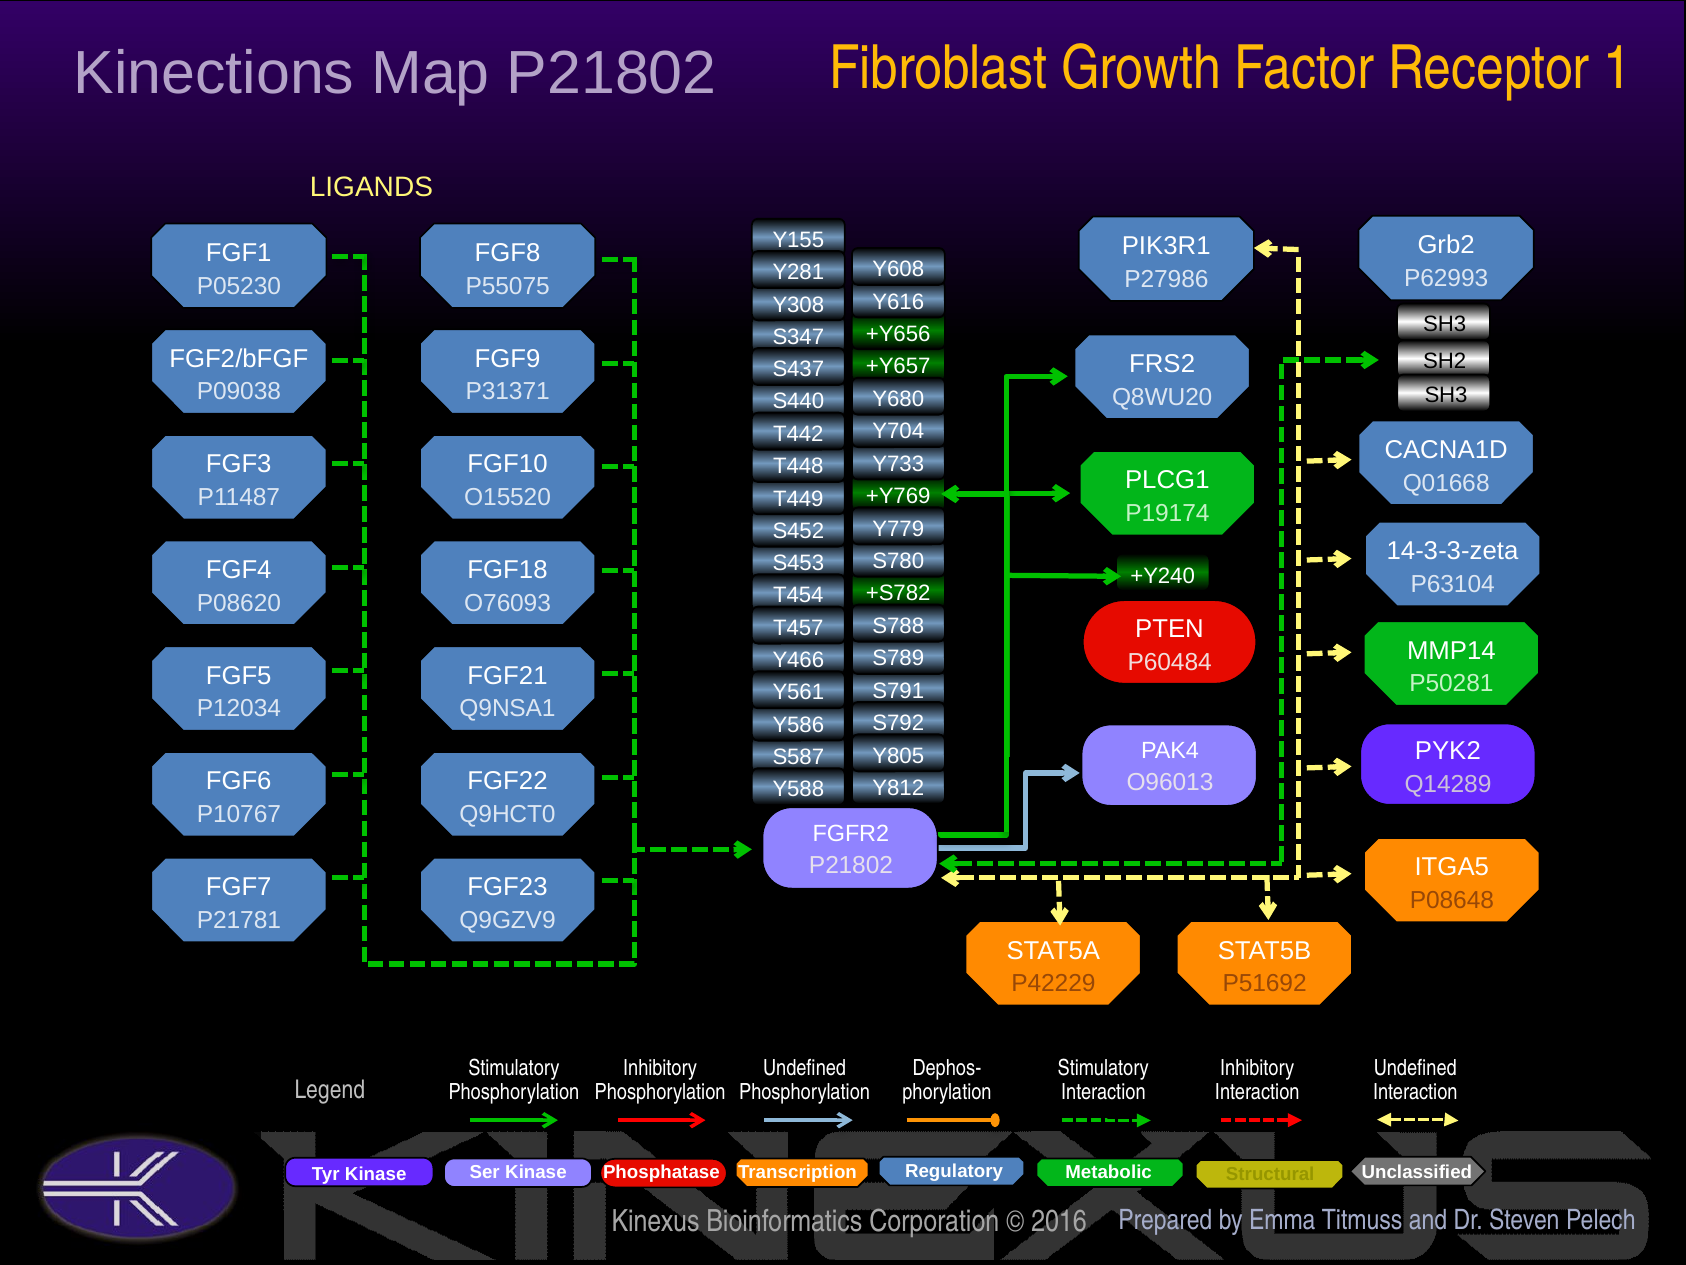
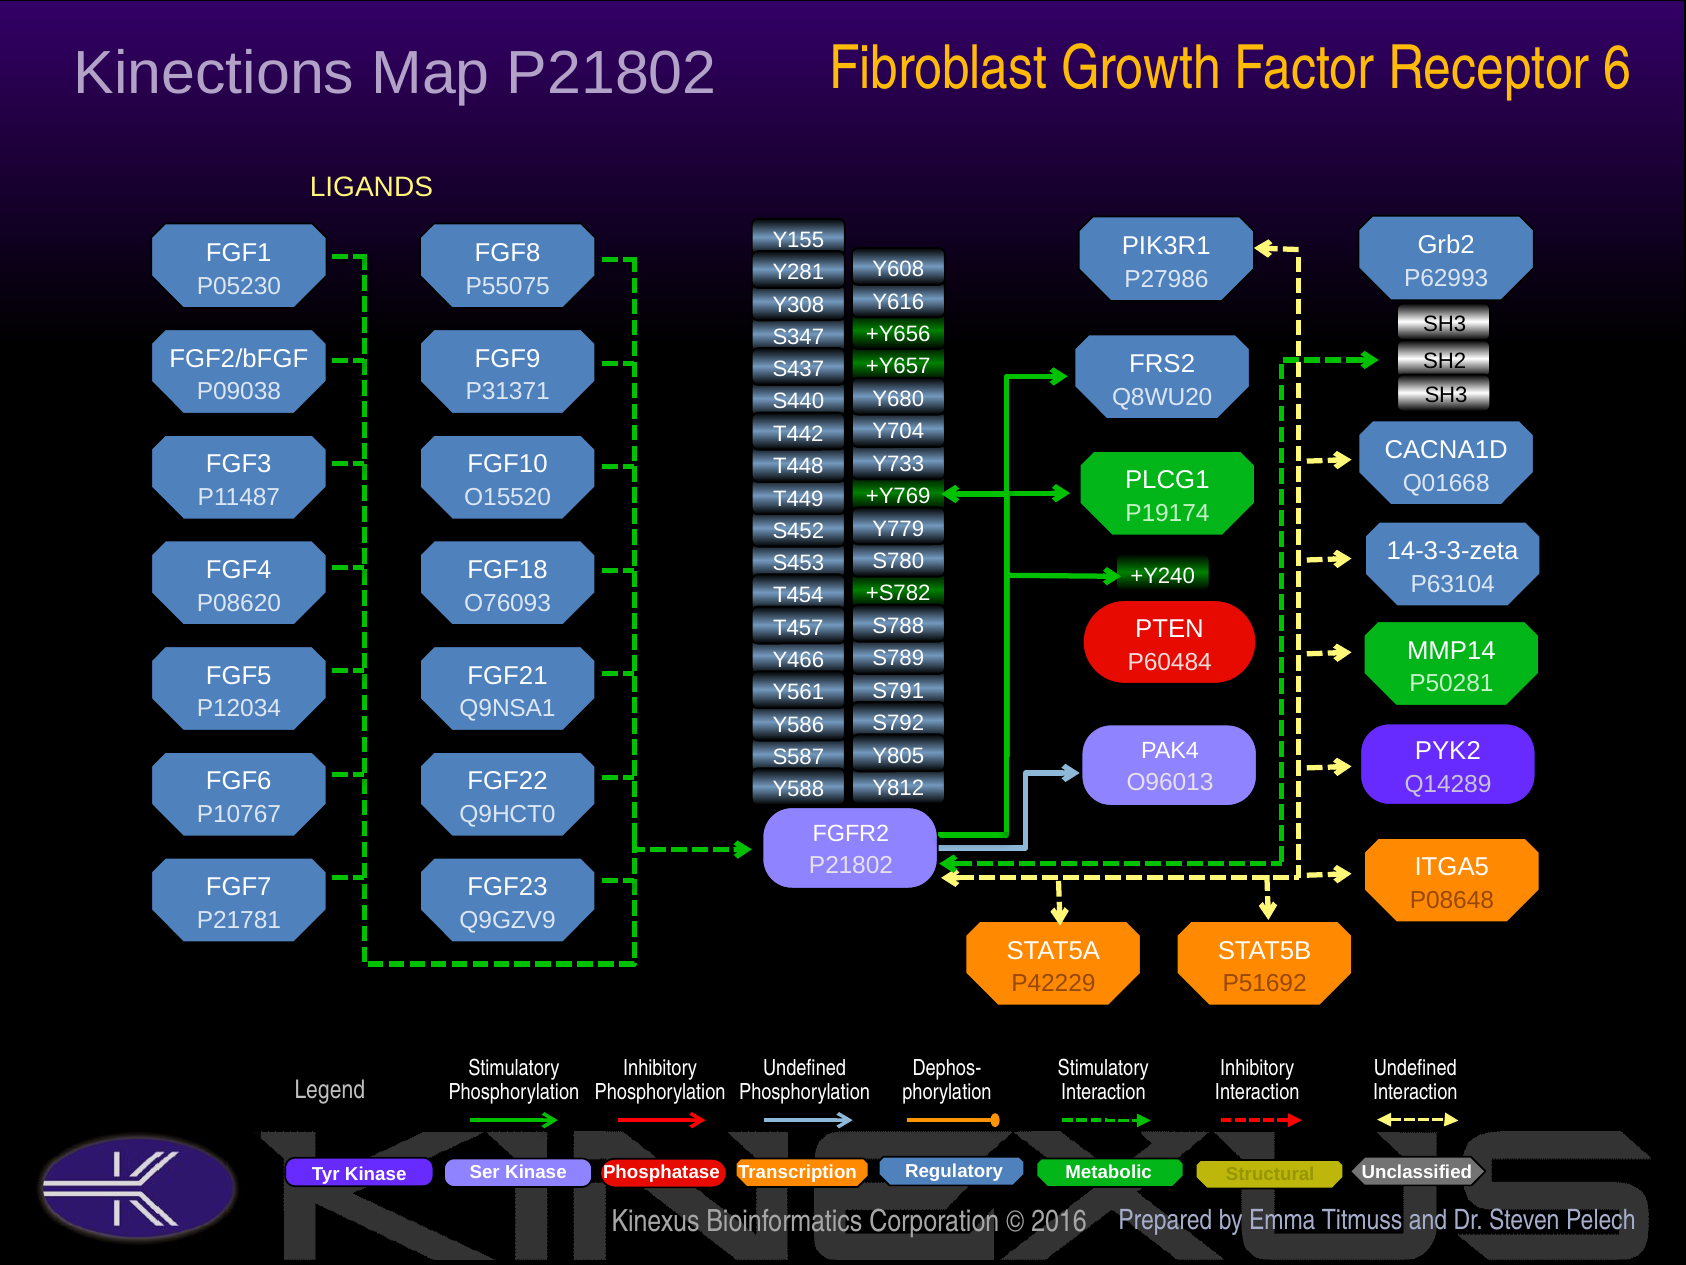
1: 1 -> 6
